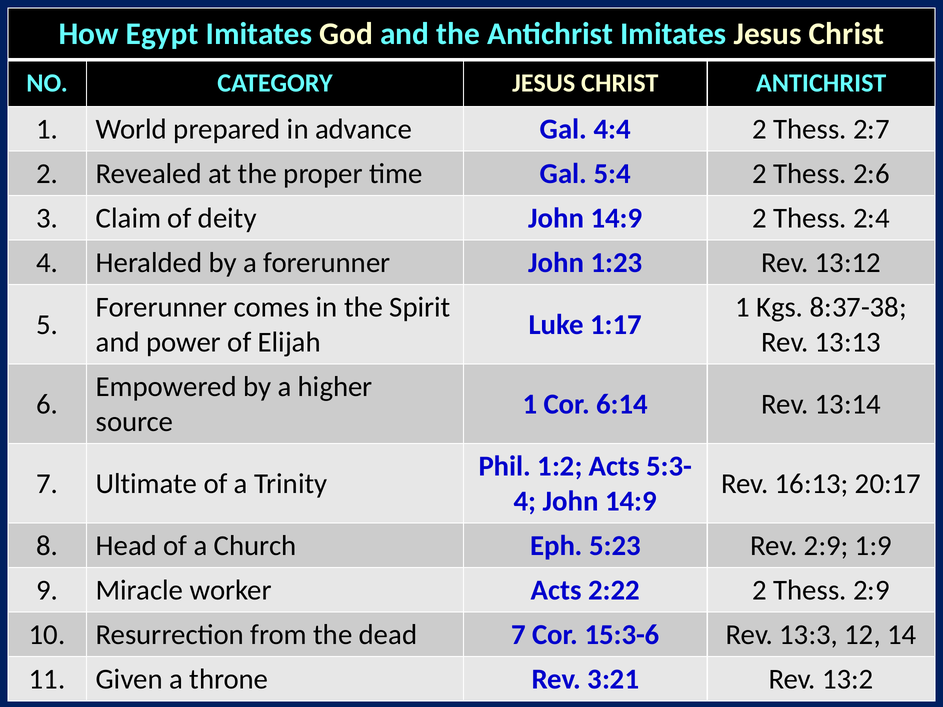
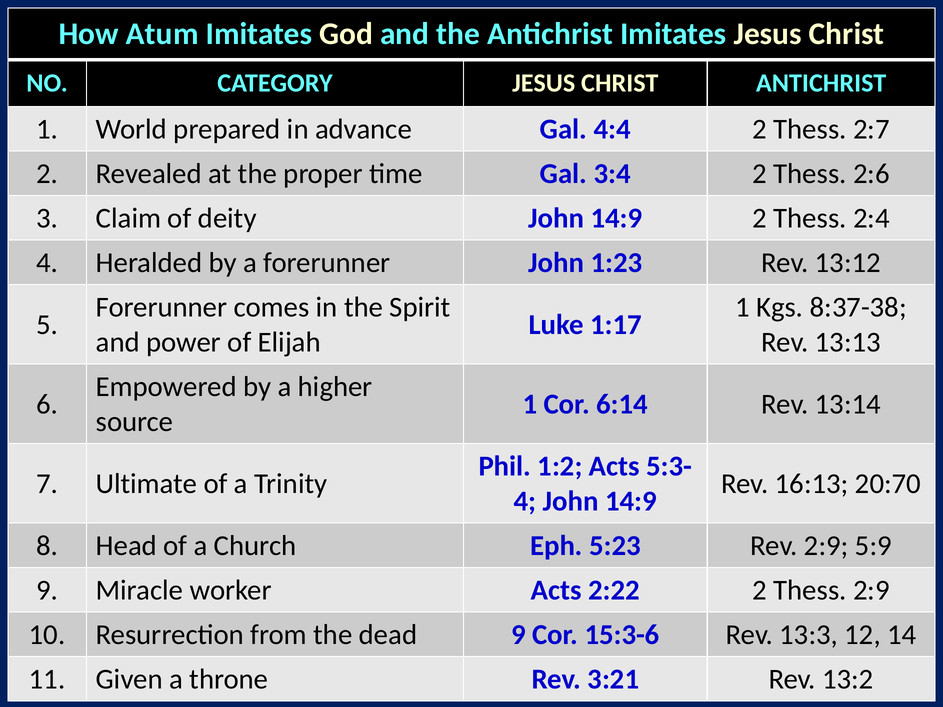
Egypt: Egypt -> Atum
5:4: 5:4 -> 3:4
20:17: 20:17 -> 20:70
1:9: 1:9 -> 5:9
dead 7: 7 -> 9
